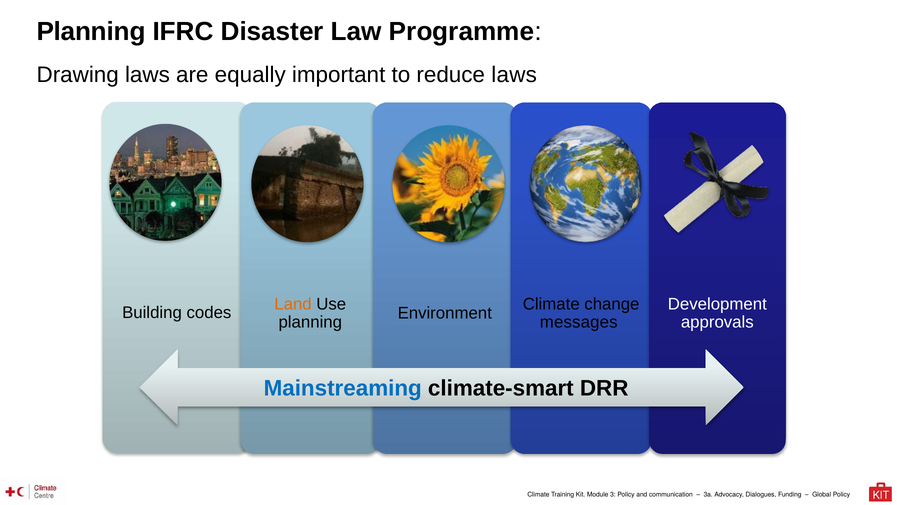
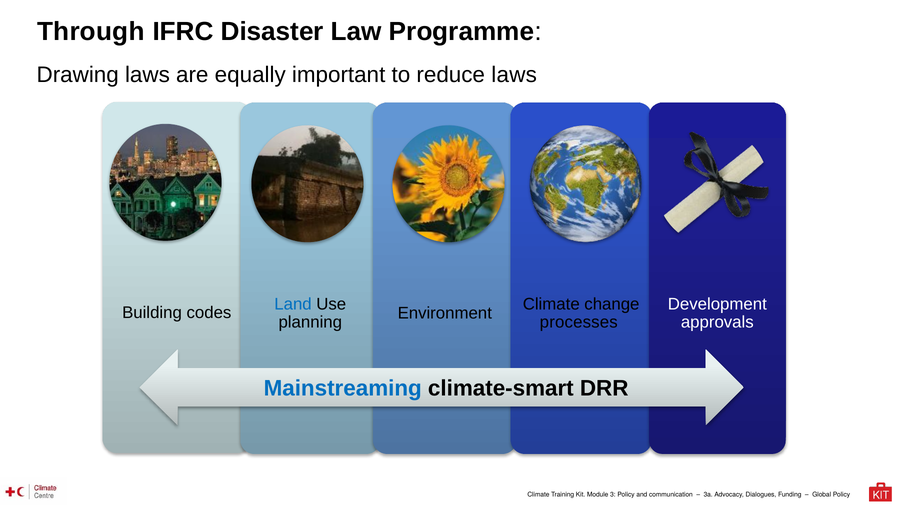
Planning at (91, 32): Planning -> Through
Land colour: orange -> blue
messages: messages -> processes
